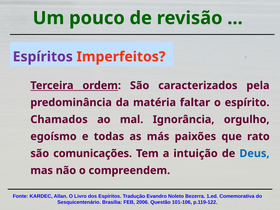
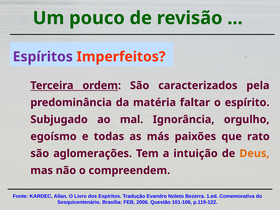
Chamados: Chamados -> Subjugado
comunicações: comunicações -> aglomerações
Deus colour: blue -> orange
